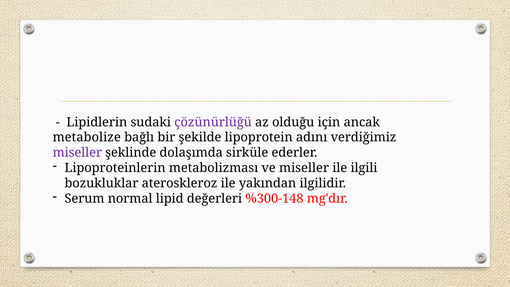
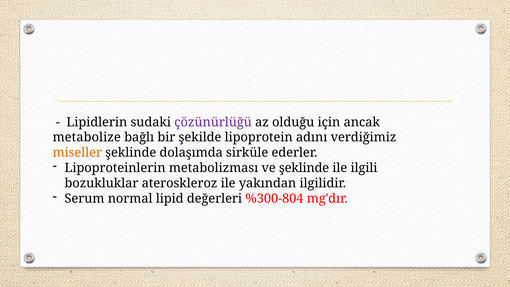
miseller at (77, 153) colour: purple -> orange
ve miseller: miseller -> şeklinde
%300-148: %300-148 -> %300-804
